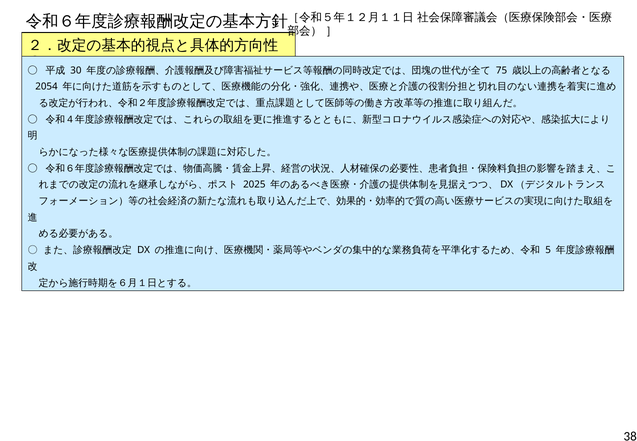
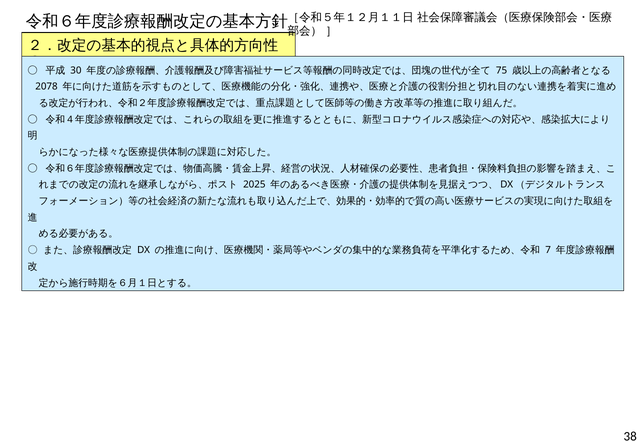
2054: 2054 -> 2078
5: 5 -> 7
